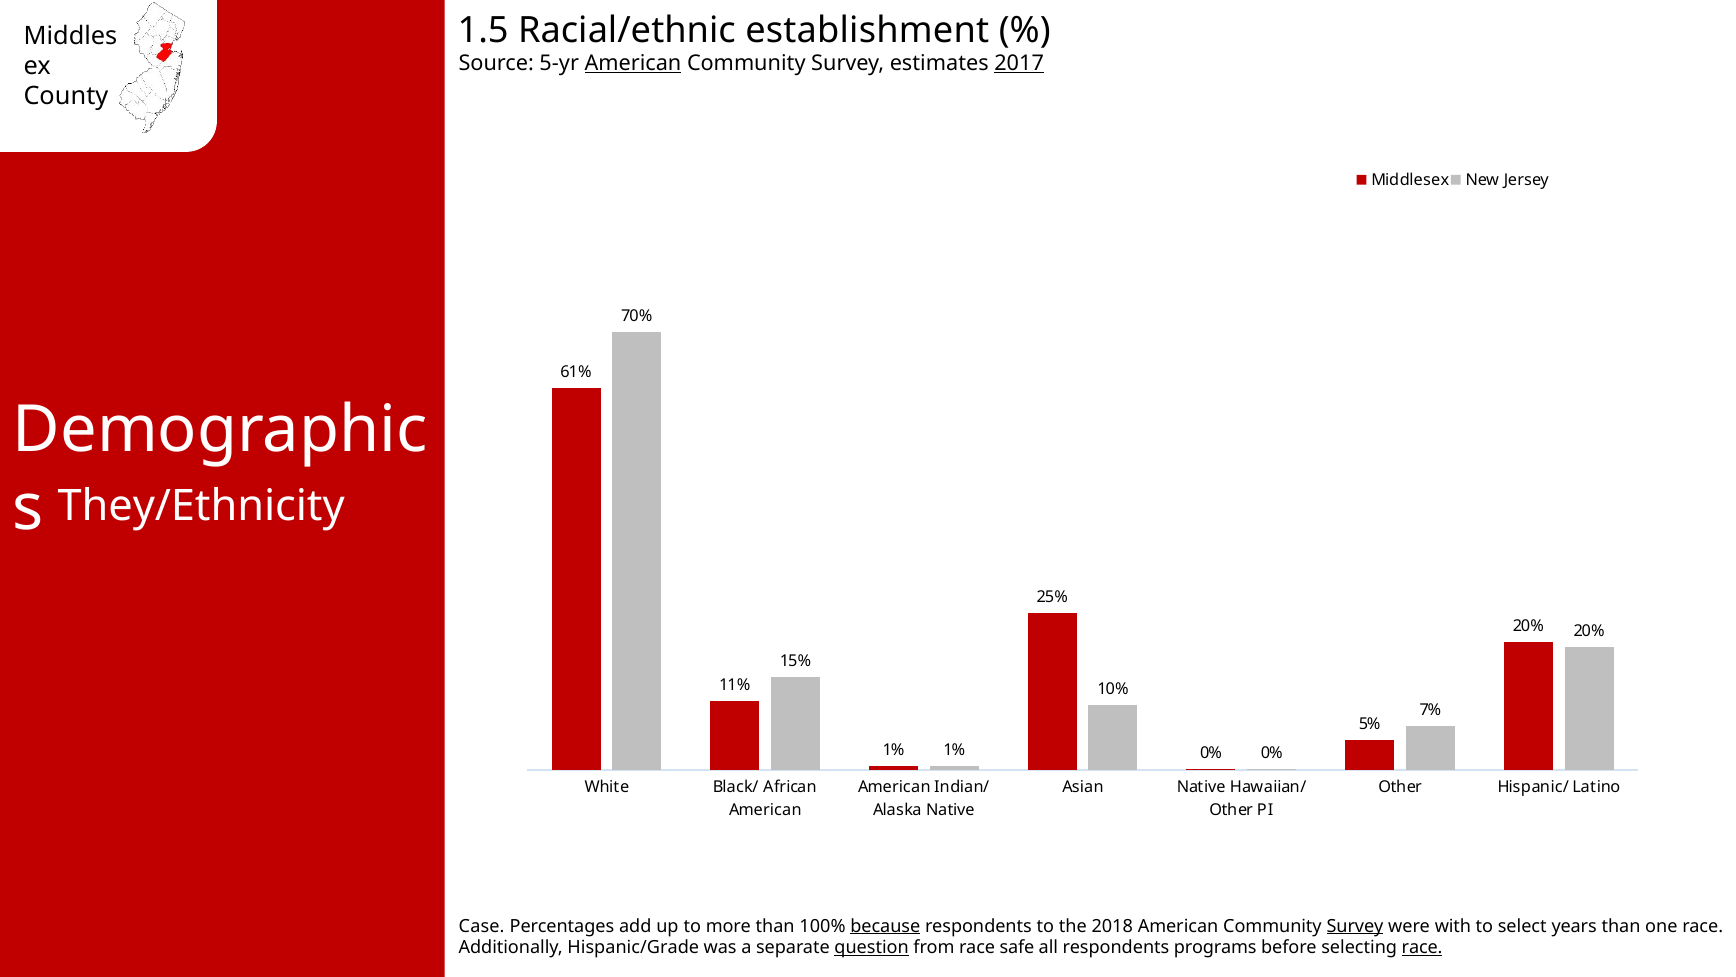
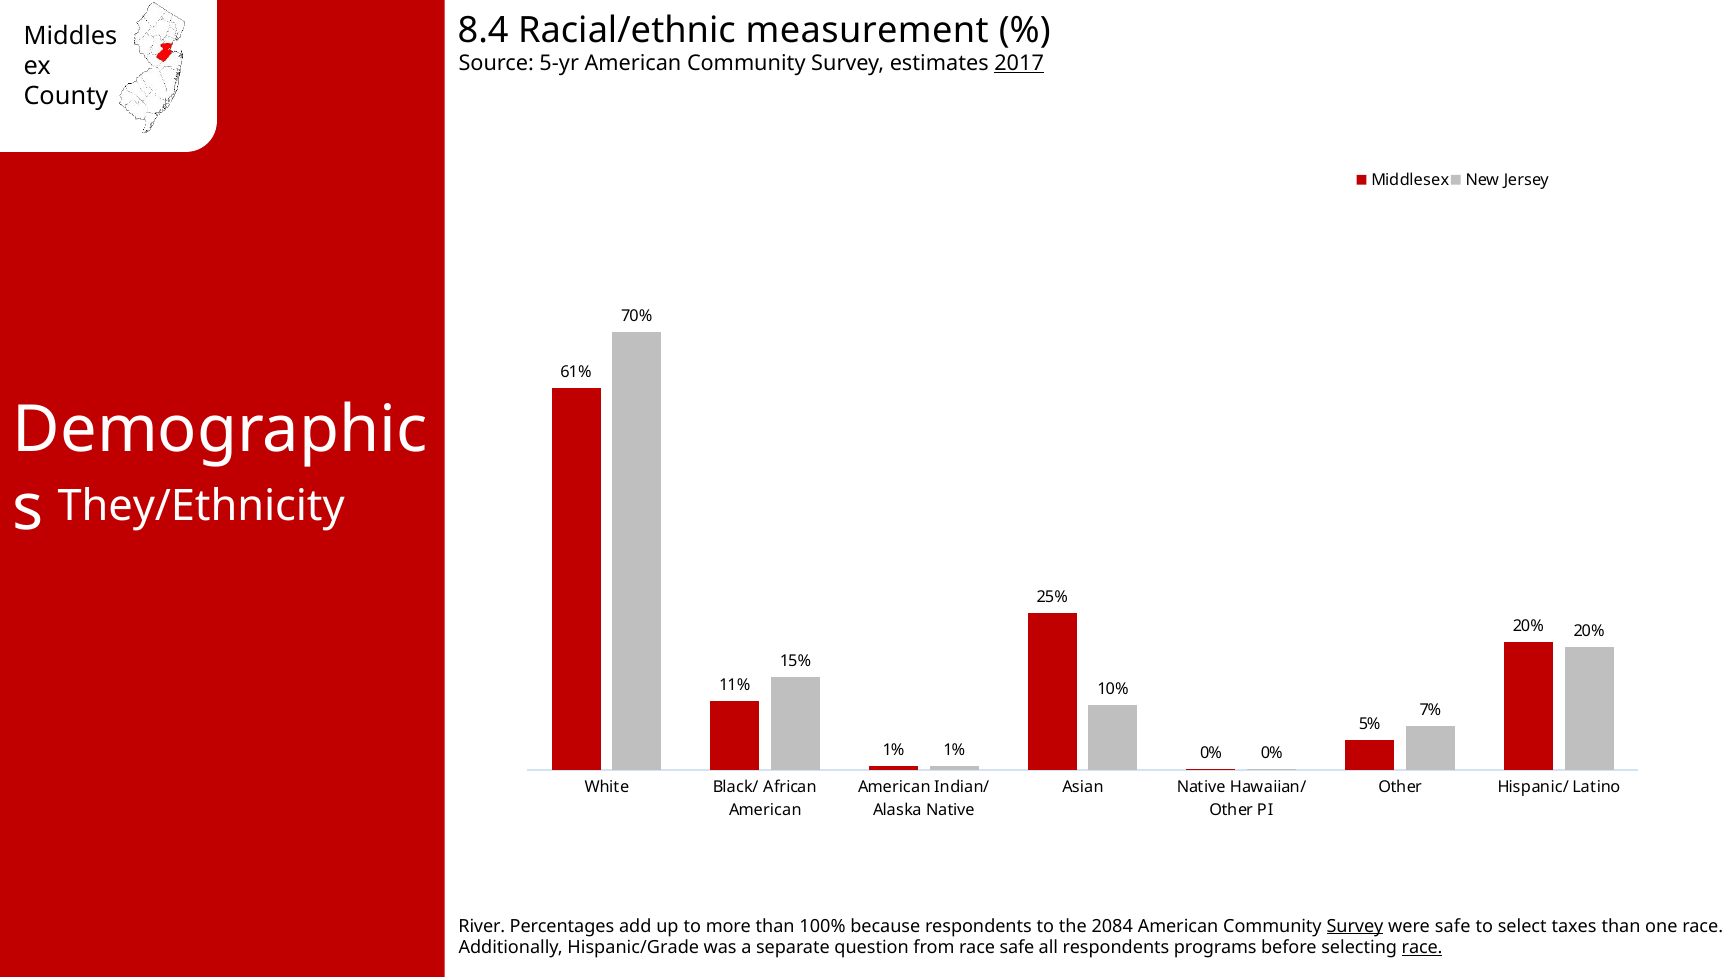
1.5: 1.5 -> 8.4
establishment: establishment -> measurement
American at (633, 63) underline: present -> none
Case: Case -> River
because underline: present -> none
2018: 2018 -> 2084
were with: with -> safe
years: years -> taxes
question underline: present -> none
